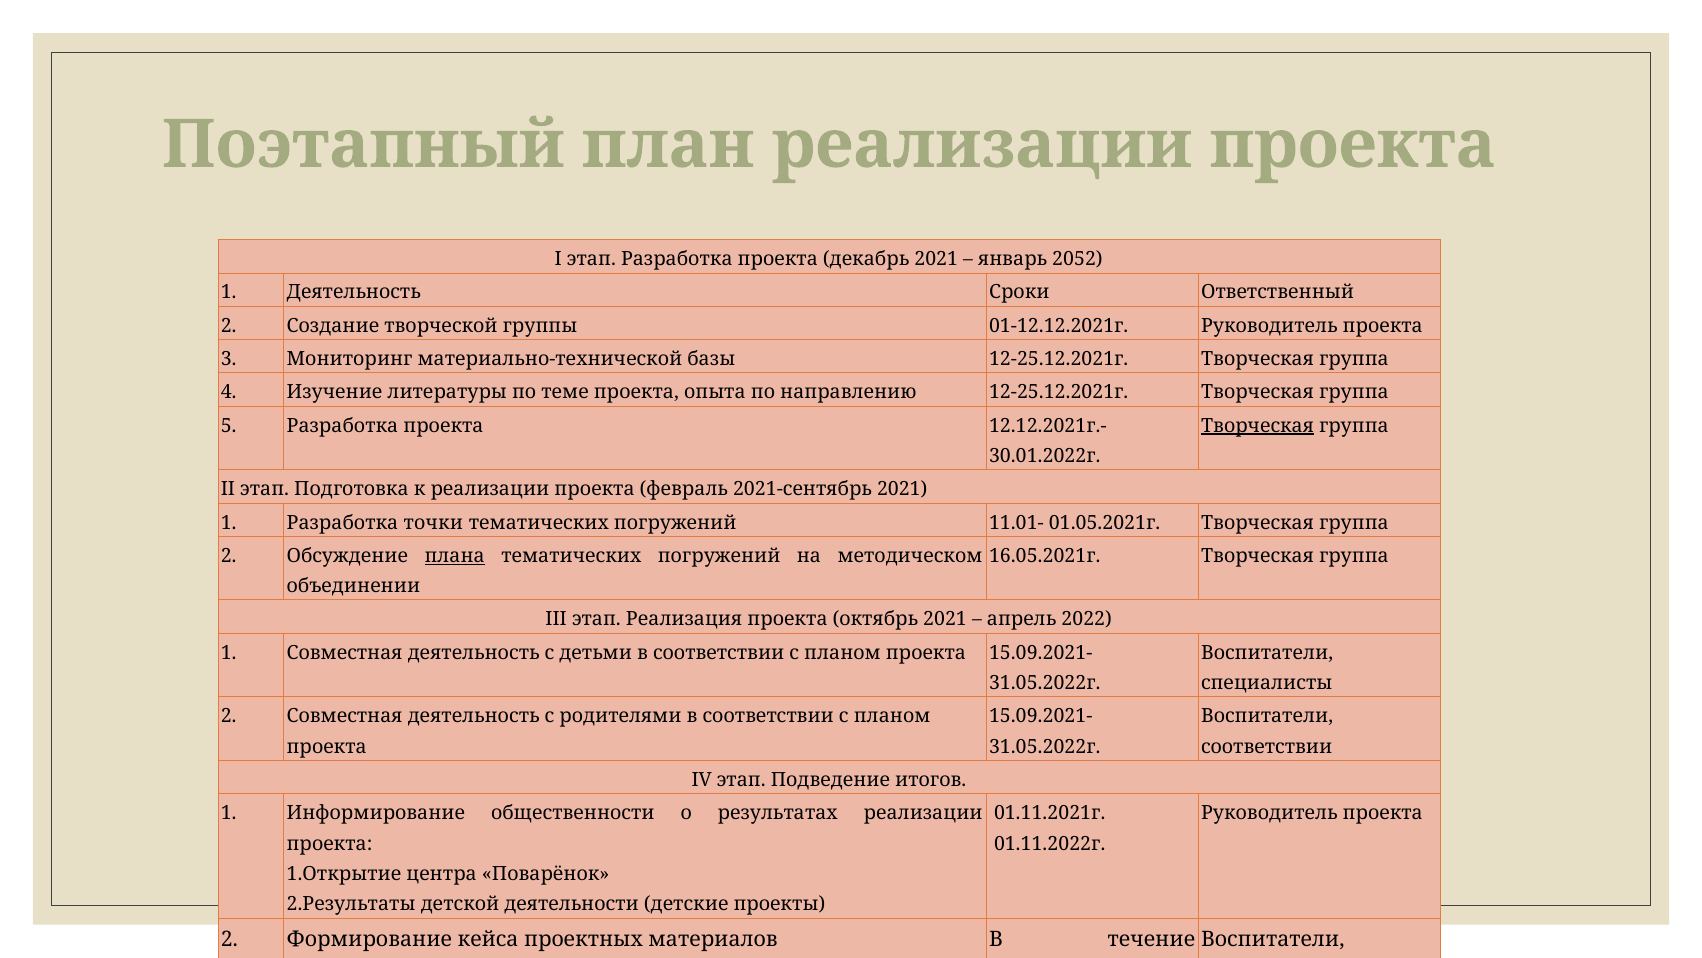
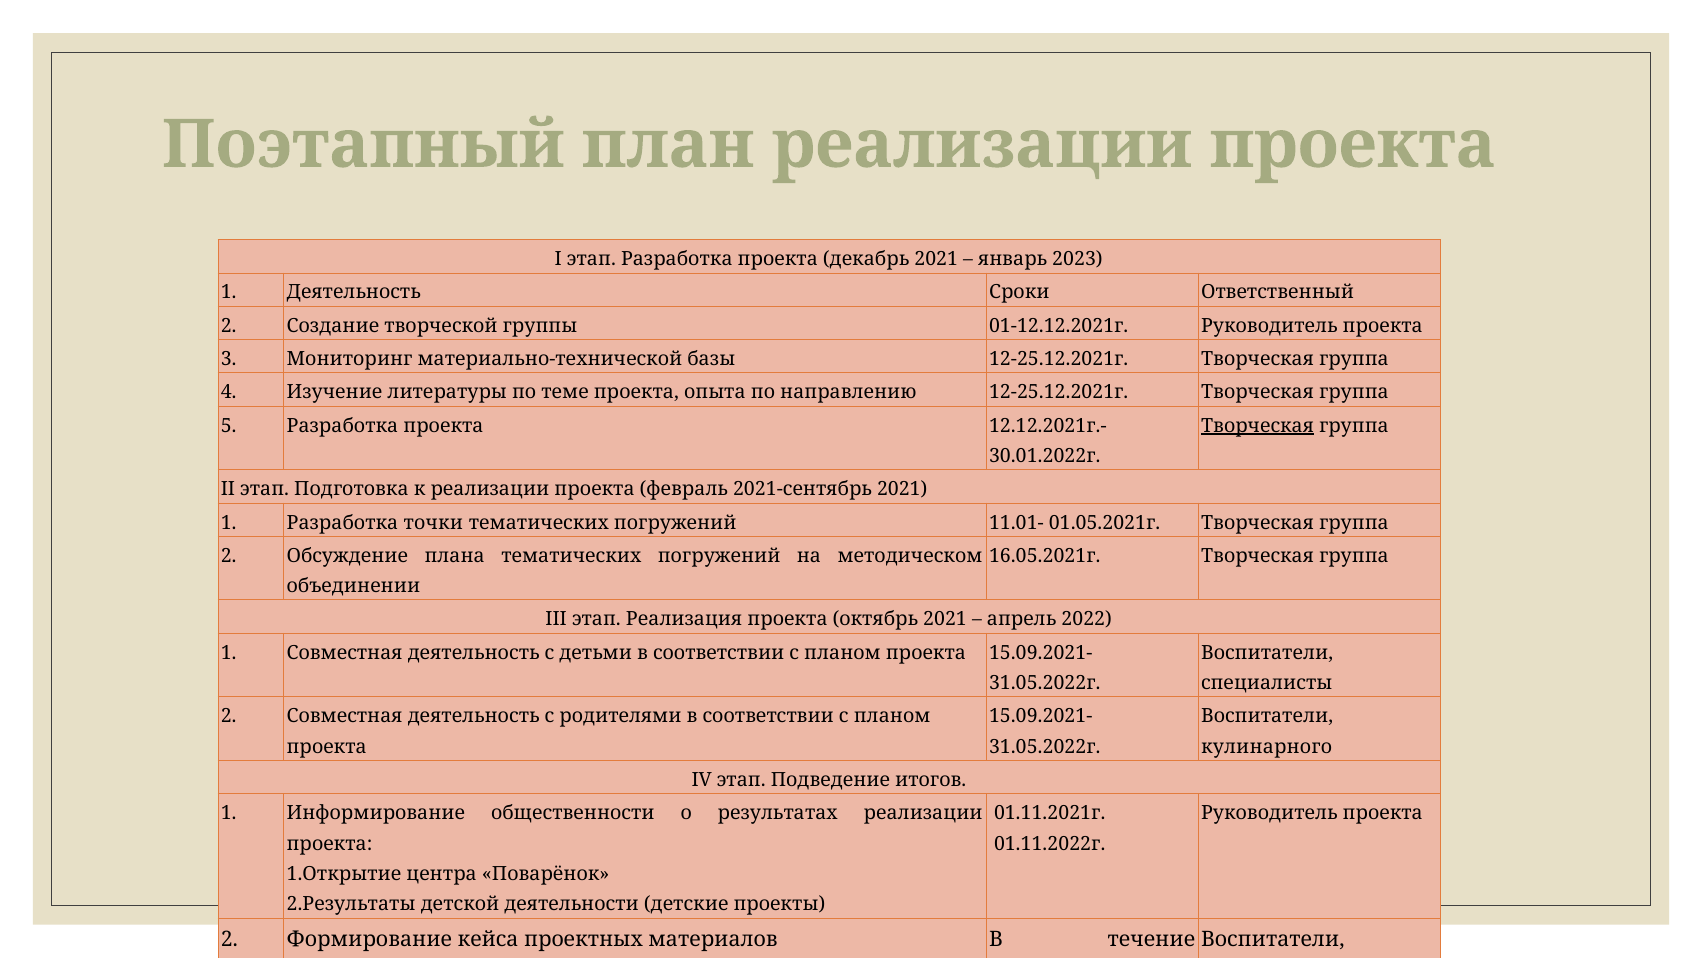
2052: 2052 -> 2023
плана underline: present -> none
соответствии at (1267, 746): соответствии -> кулинарного
